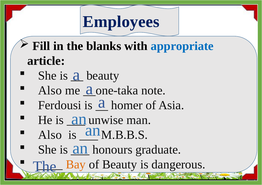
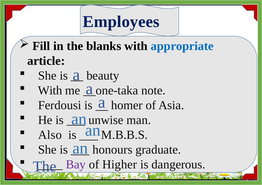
Also at (50, 91): Also -> With
Bay colour: orange -> purple
of Beauty: Beauty -> Higher
